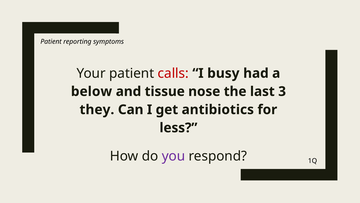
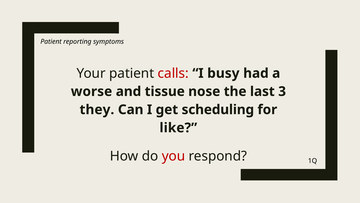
below: below -> worse
antibiotics: antibiotics -> scheduling
less: less -> like
you colour: purple -> red
